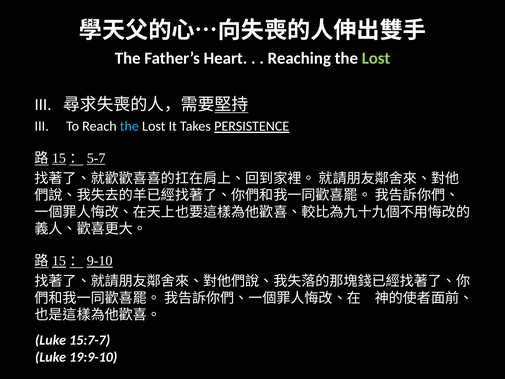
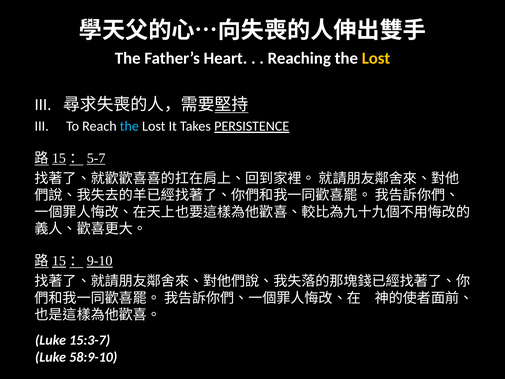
Lost at (376, 58) colour: light green -> yellow
15:7-7: 15:7-7 -> 15:3-7
19:9-10: 19:9-10 -> 58:9-10
